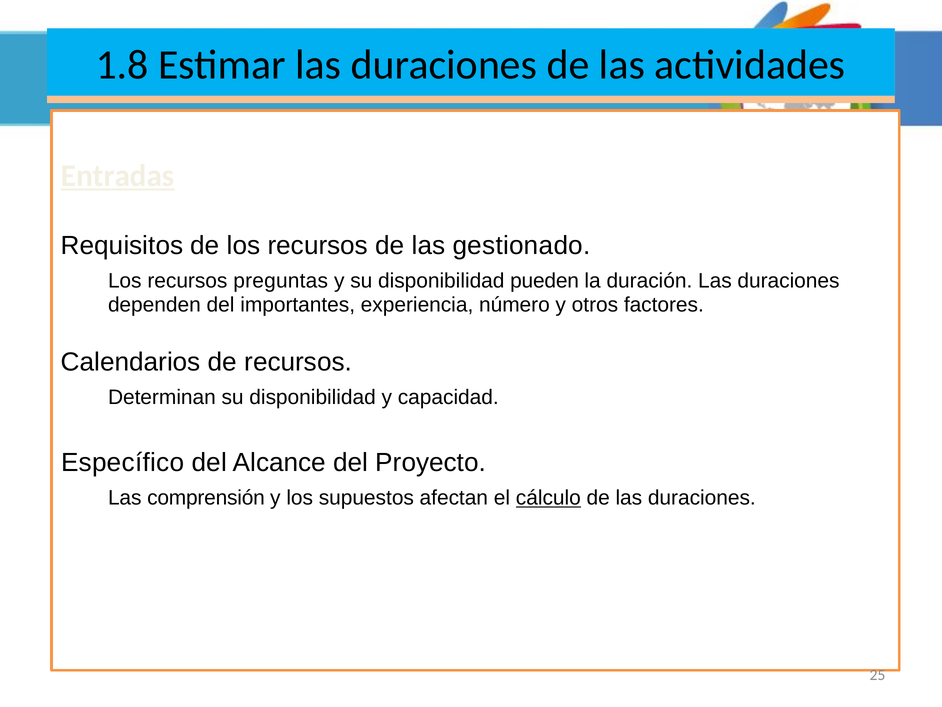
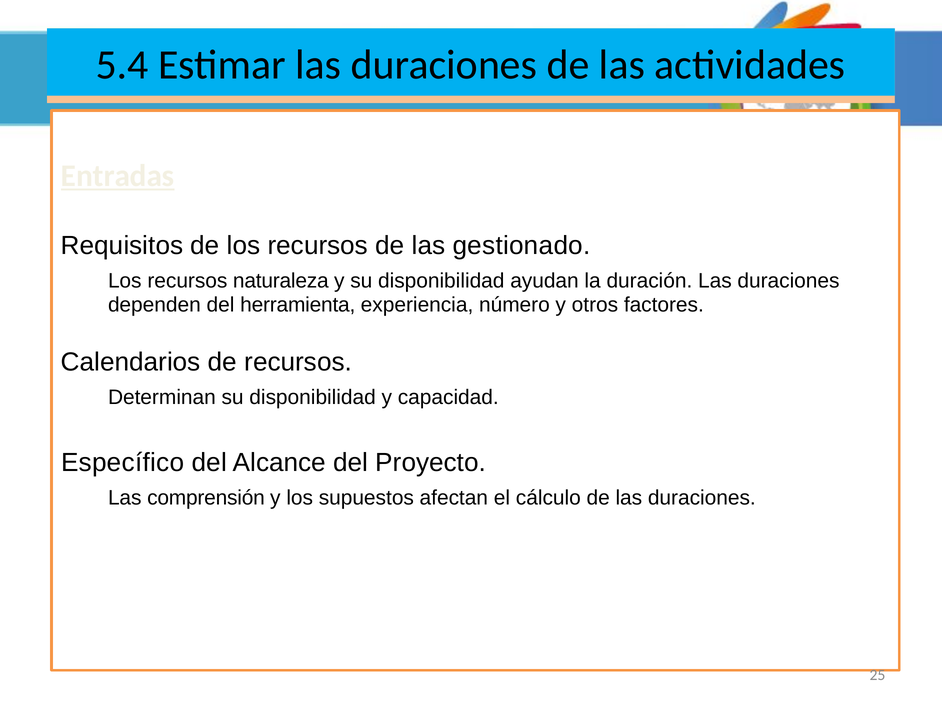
1.8: 1.8 -> 5.4
preguntas: preguntas -> naturaleza
pueden: pueden -> ayudan
importantes: importantes -> herramienta
cálculo underline: present -> none
